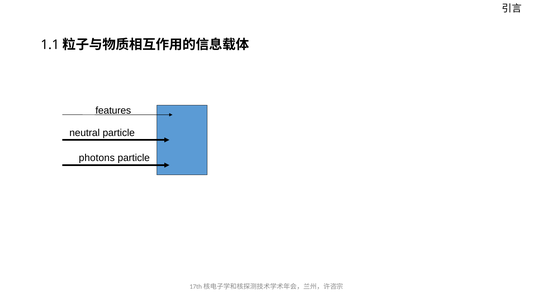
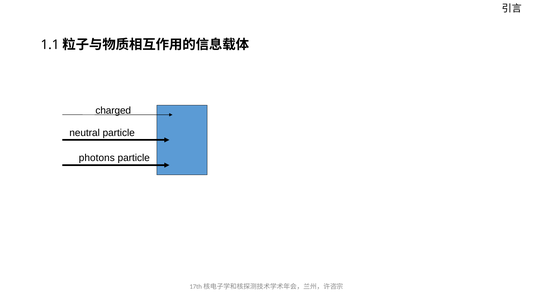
features: features -> charged
